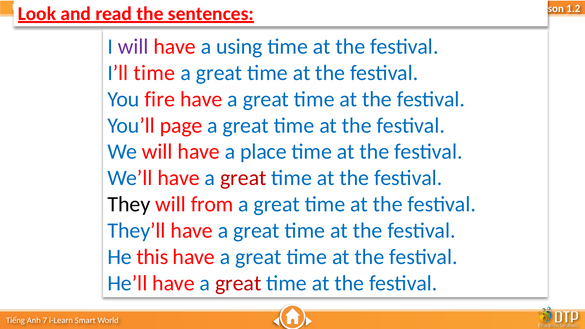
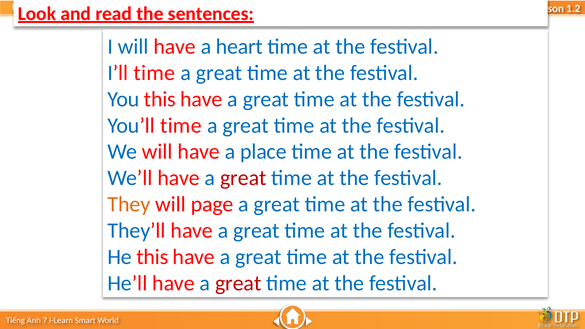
will at (133, 46) colour: purple -> blue
using: using -> heart
You fire: fire -> this
You’ll page: page -> time
They colour: black -> orange
from: from -> page
